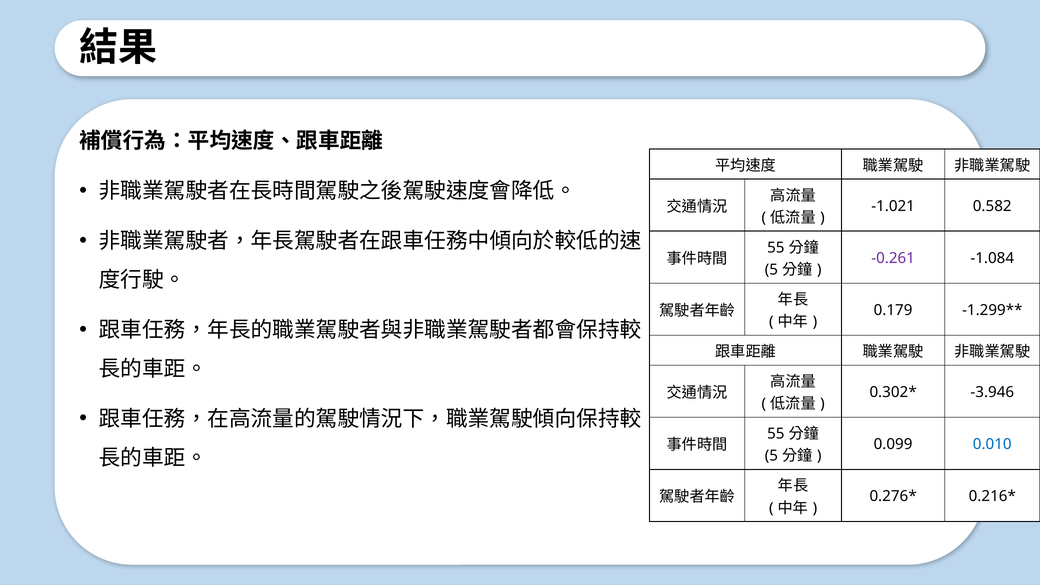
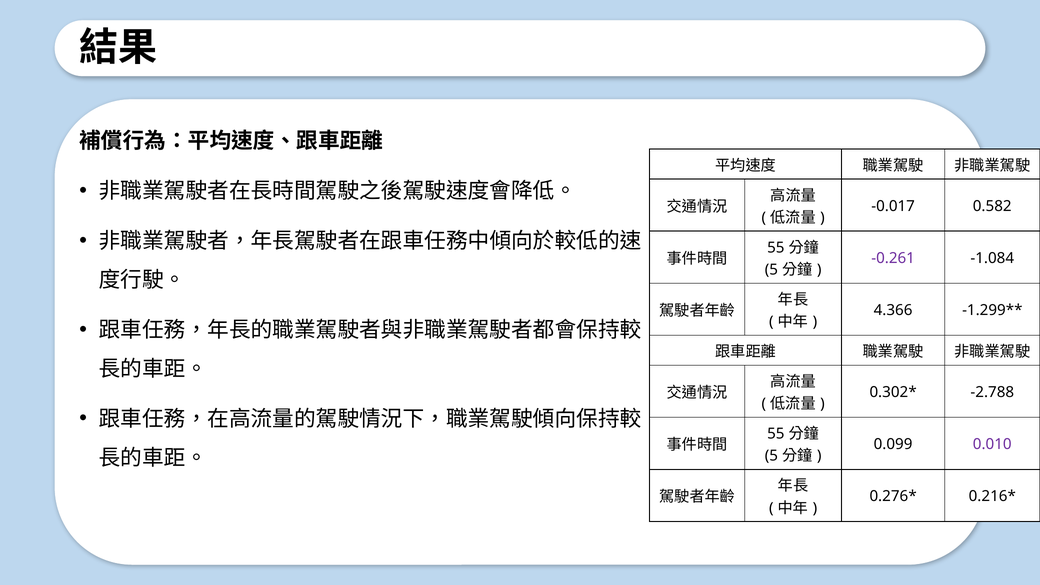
-1.021: -1.021 -> -0.017
0.179: 0.179 -> 4.366
-3.946: -3.946 -> -2.788
0.010 colour: blue -> purple
